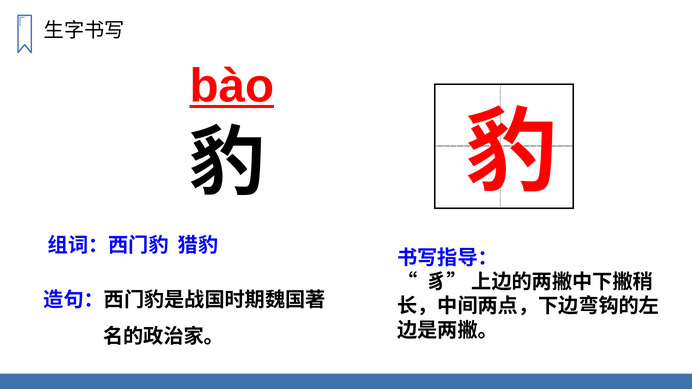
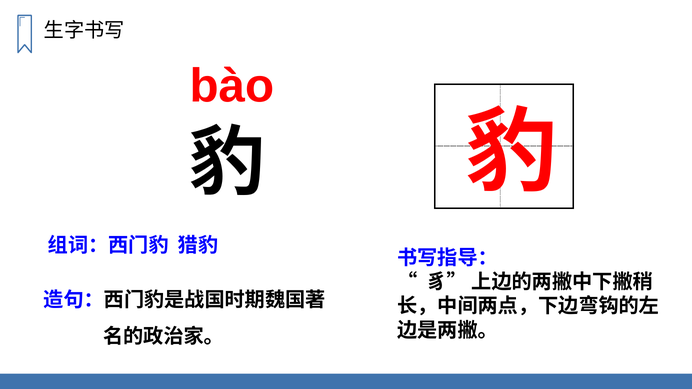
bào underline: present -> none
